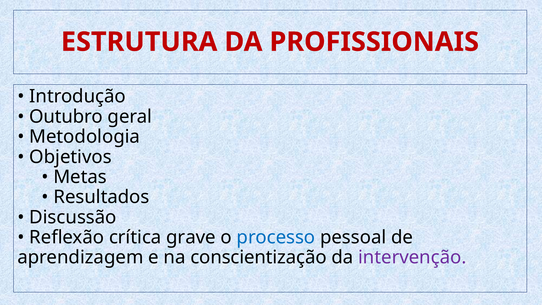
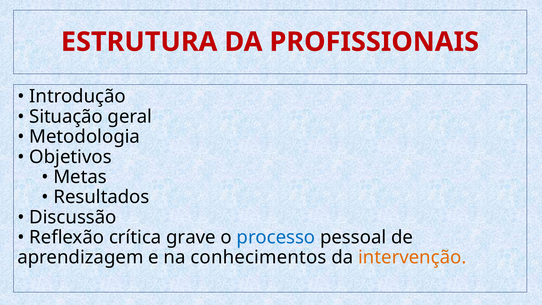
Outubro: Outubro -> Situação
conscientização: conscientização -> conhecimentos
intervenção colour: purple -> orange
